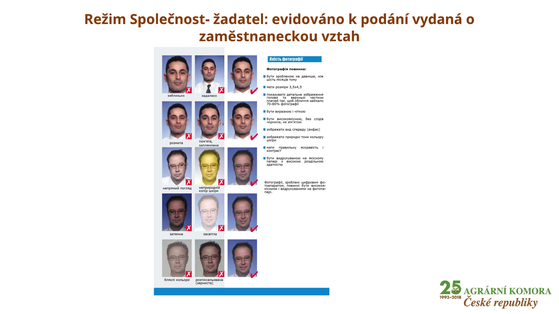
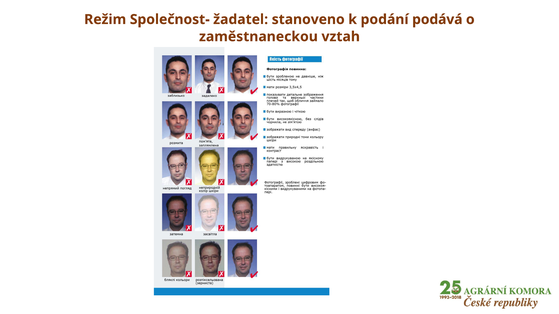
evidováno: evidováno -> stanoveno
vydaná: vydaná -> podává
